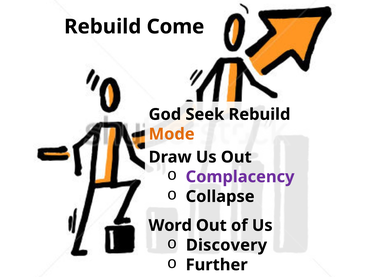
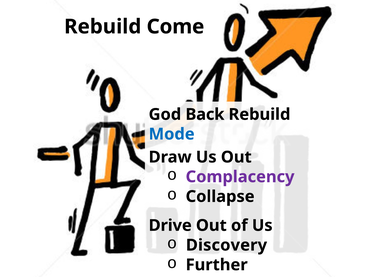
Seek: Seek -> Back
Mode colour: orange -> blue
Word: Word -> Drive
